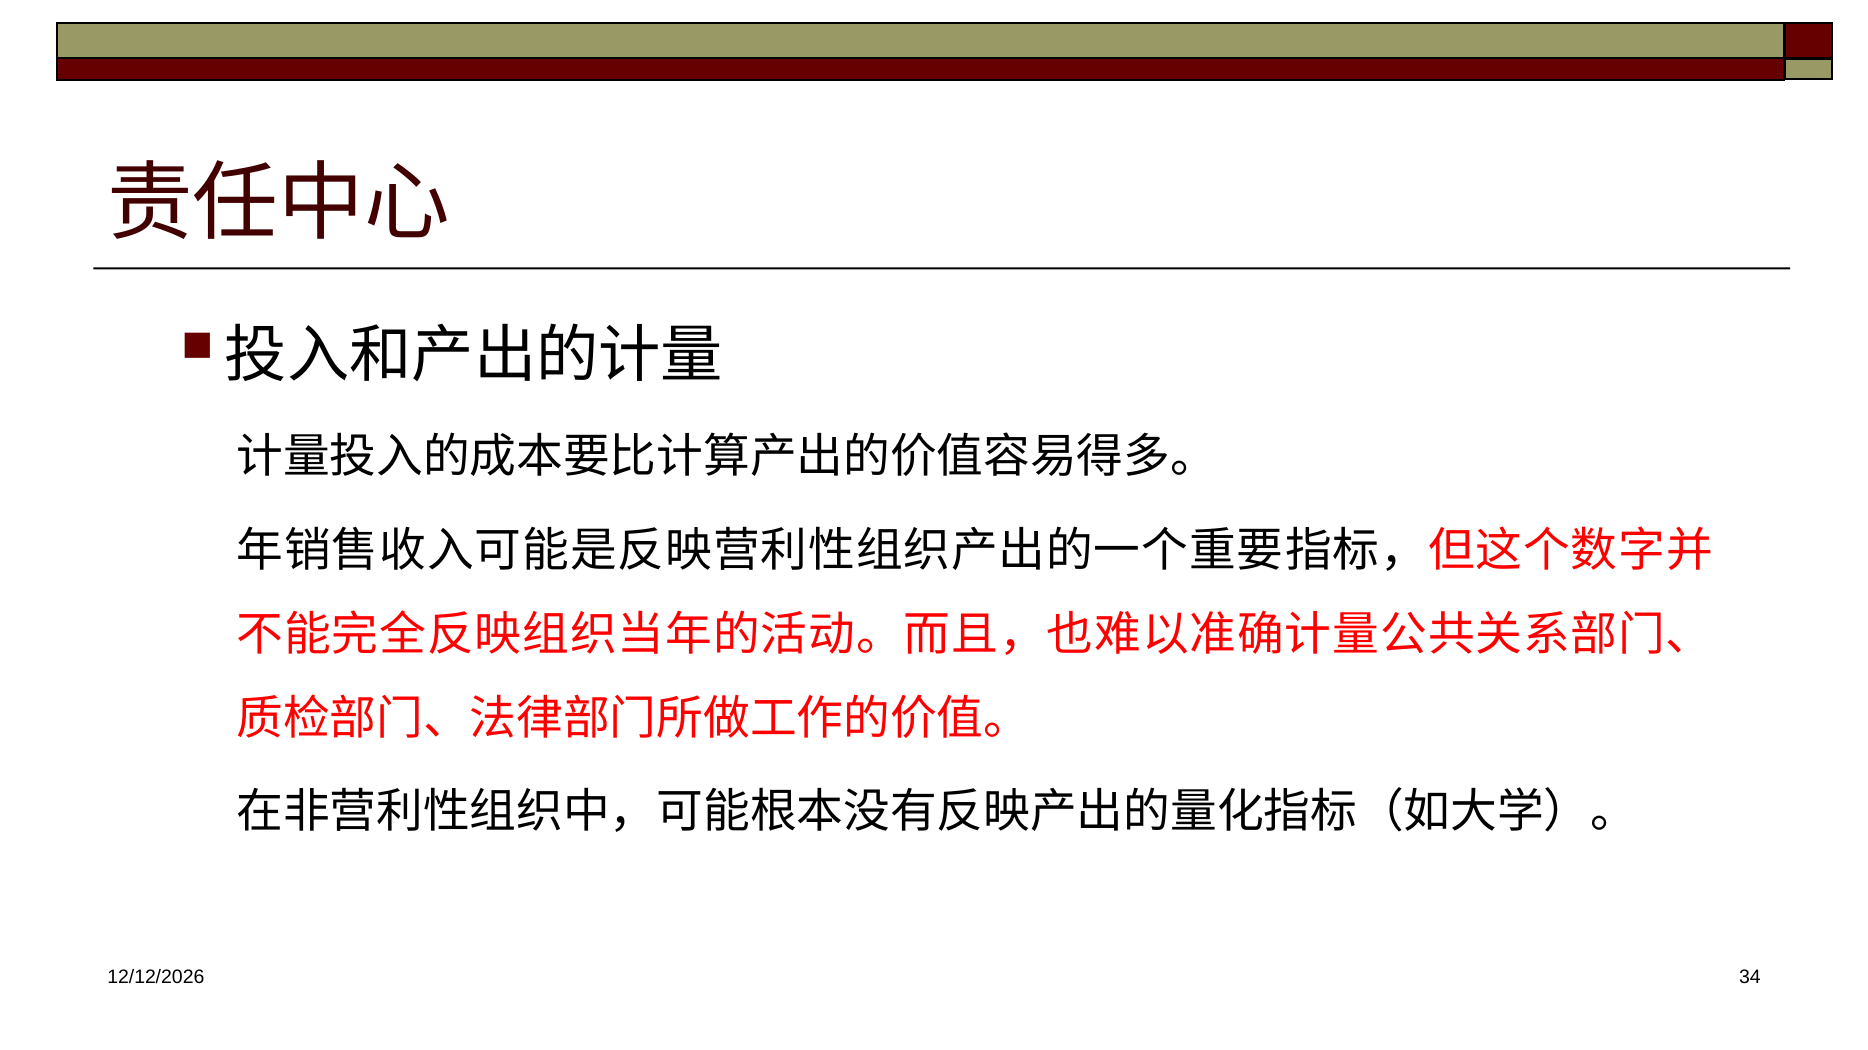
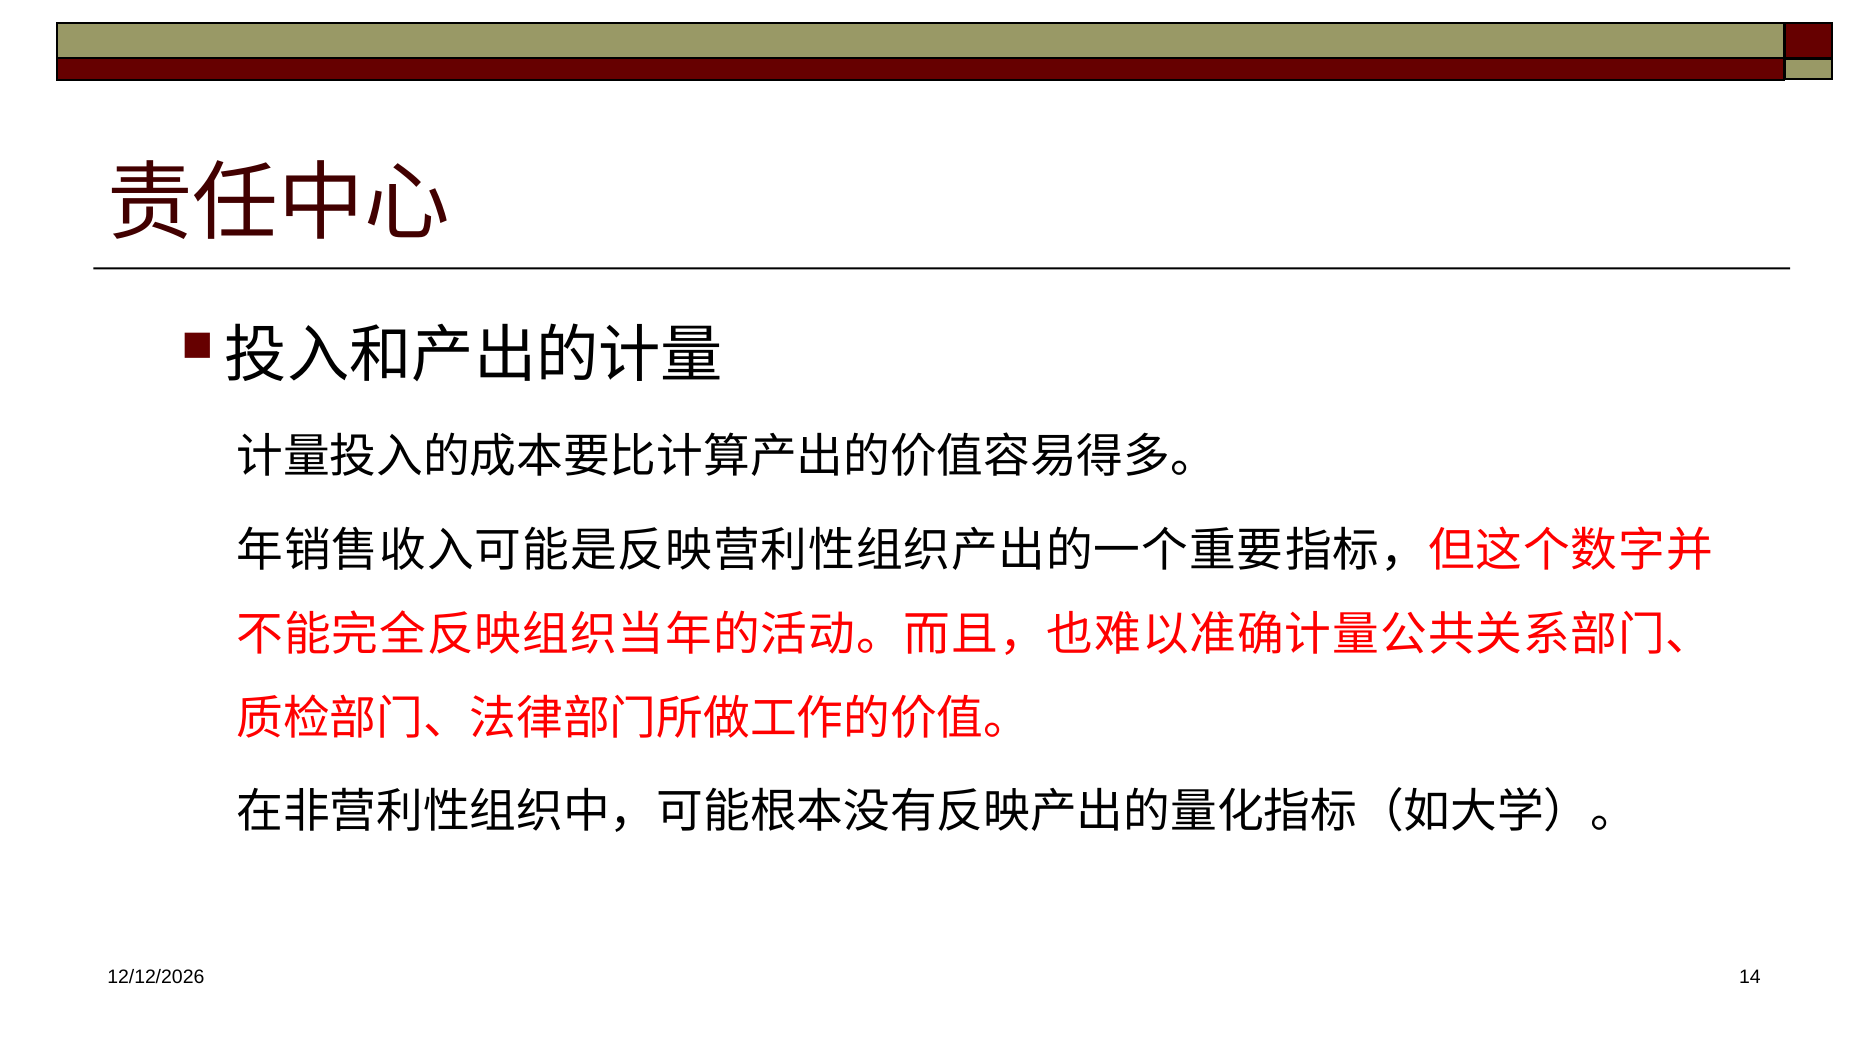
34: 34 -> 14
